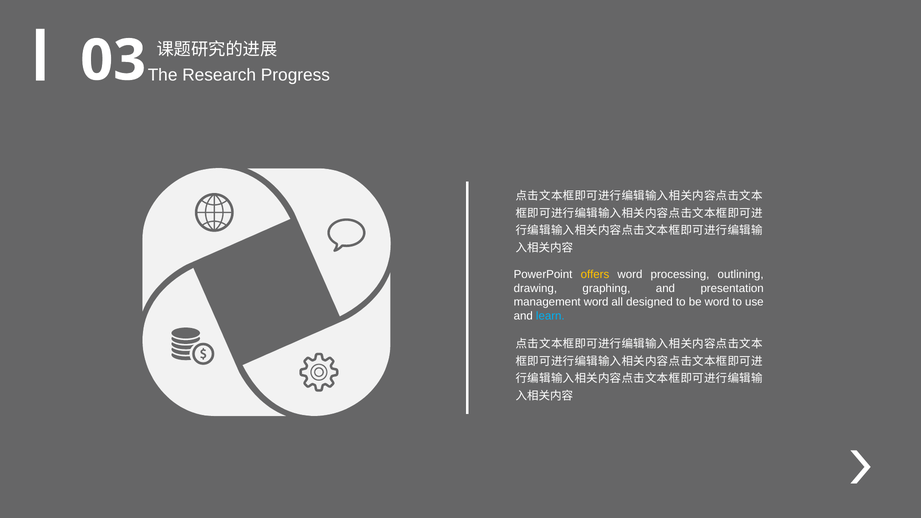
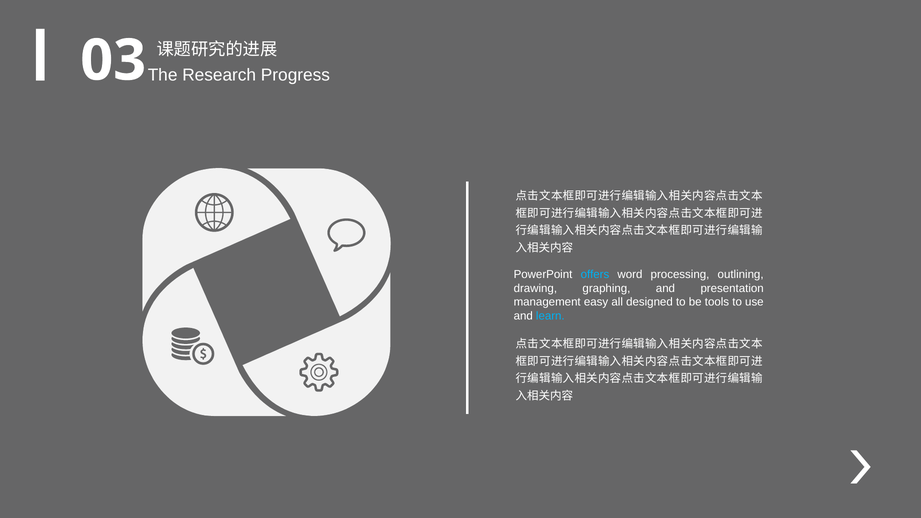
offers colour: yellow -> light blue
management word: word -> easy
be word: word -> tools
